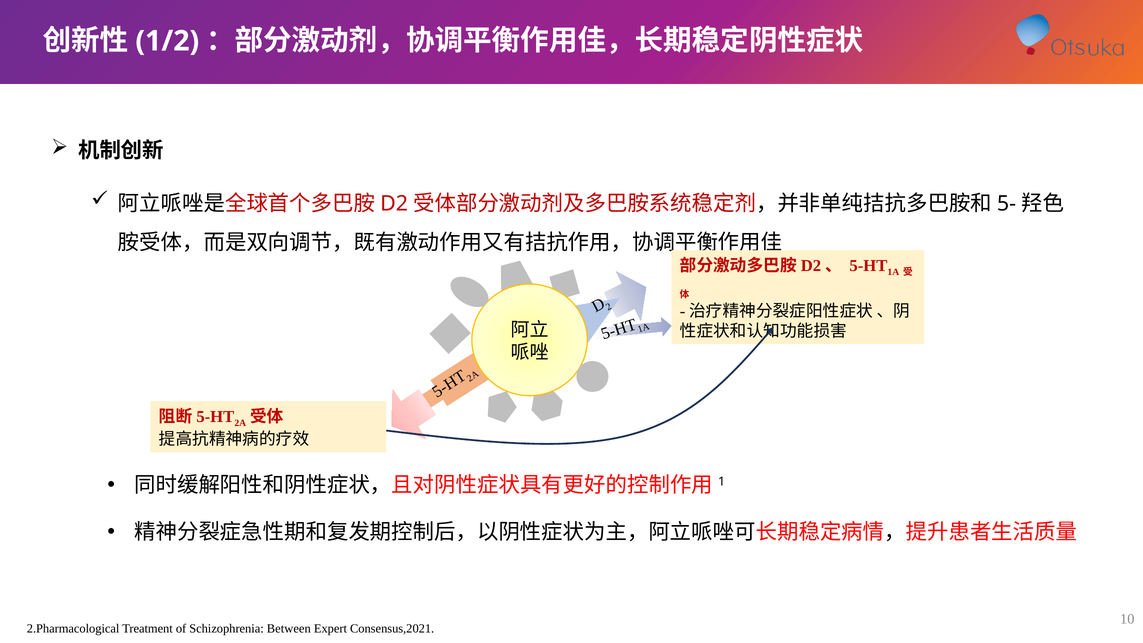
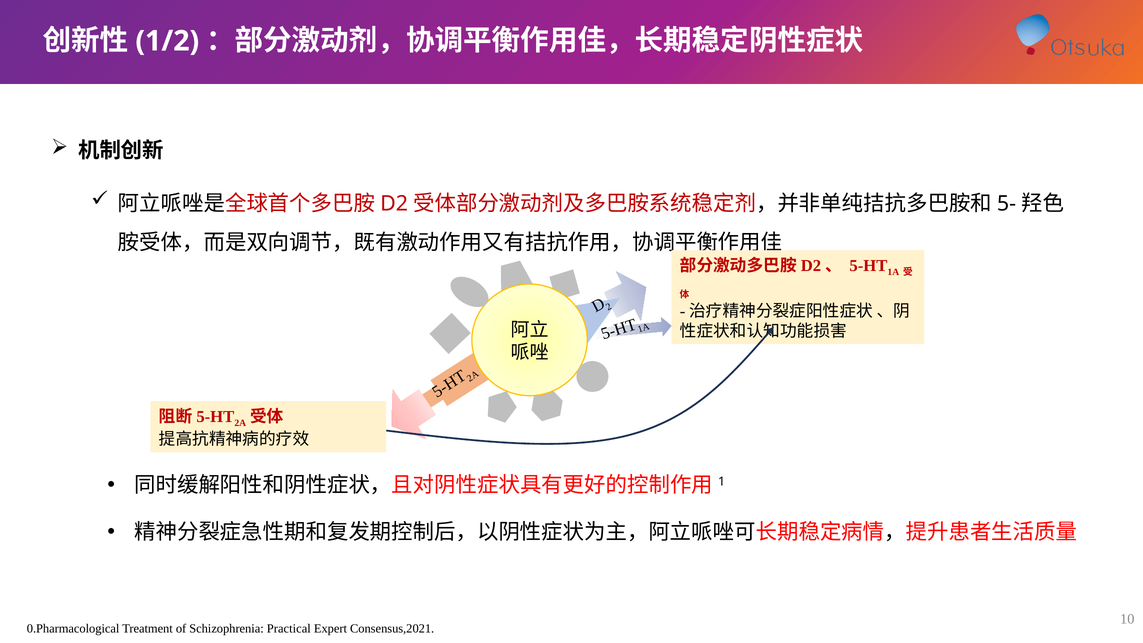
2.Pharmacological: 2.Pharmacological -> 0.Pharmacological
Between: Between -> Practical
